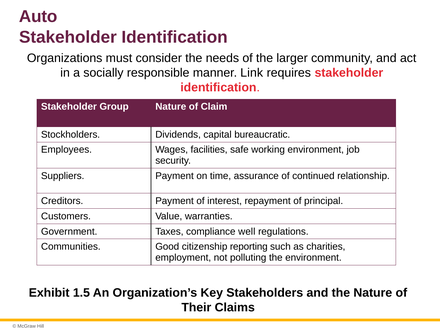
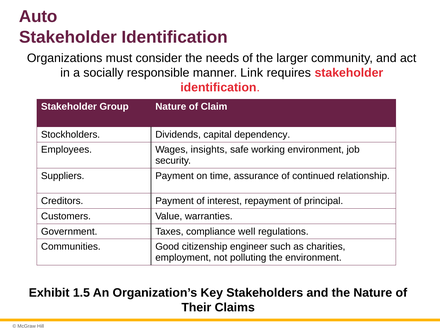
bureaucratic: bureaucratic -> dependency
facilities: facilities -> insights
reporting: reporting -> engineer
